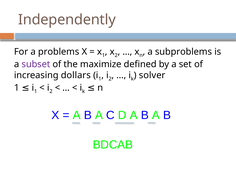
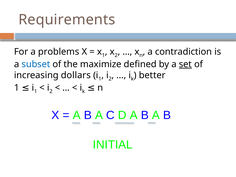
Independently: Independently -> Requirements
subproblems: subproblems -> contradiction
subset colour: purple -> blue
set underline: none -> present
solver: solver -> better
BDCAB: BDCAB -> INITIAL
